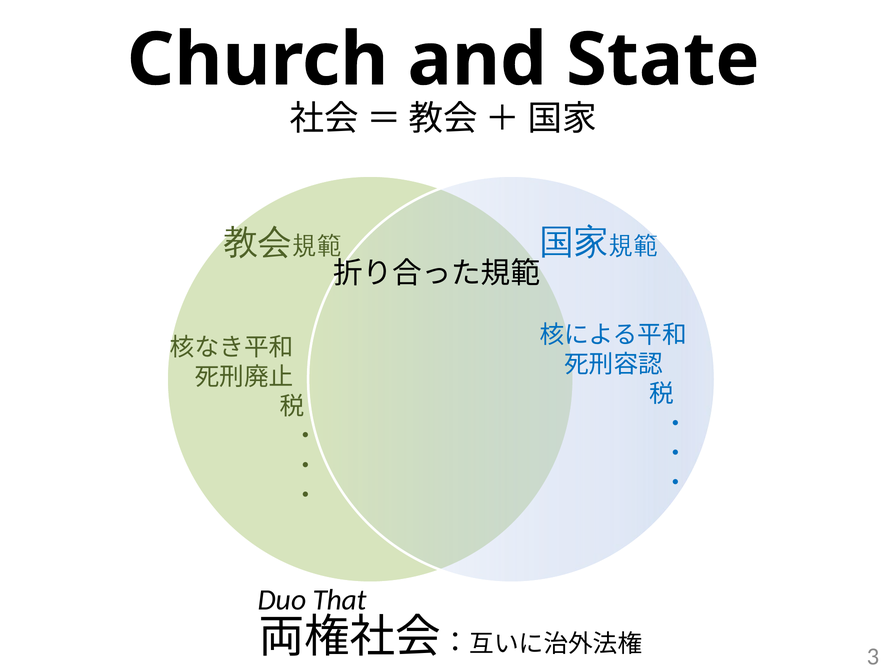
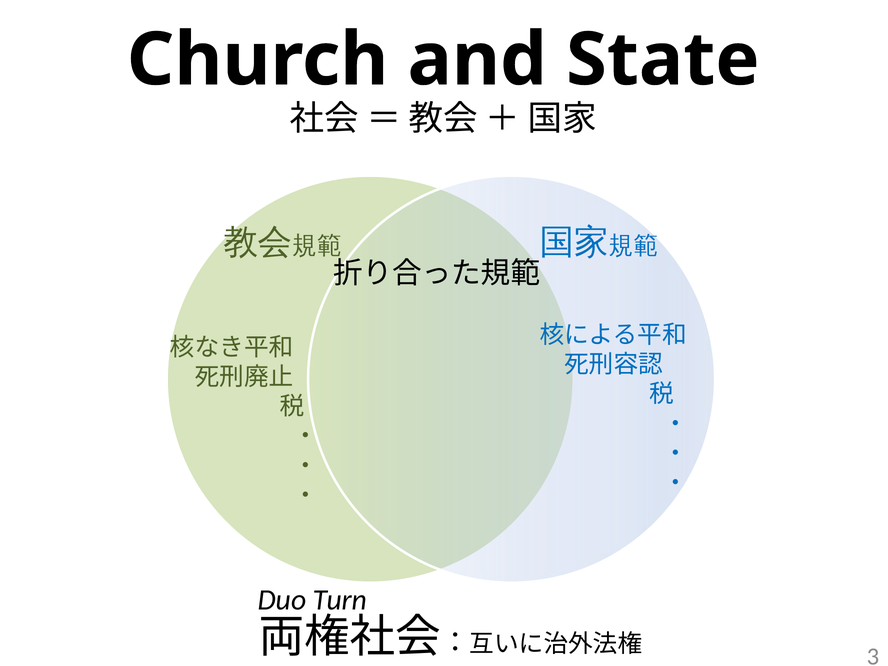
That: That -> Turn
